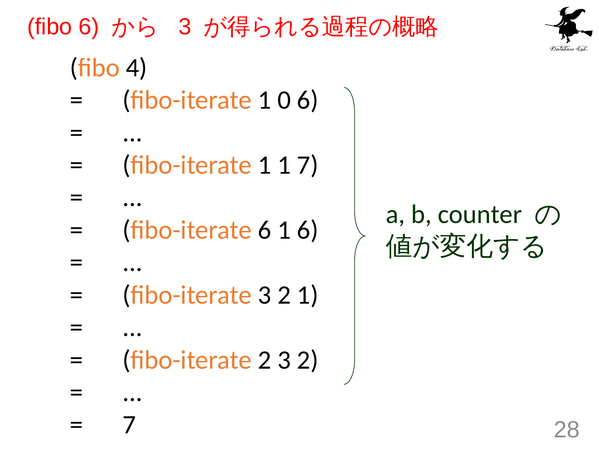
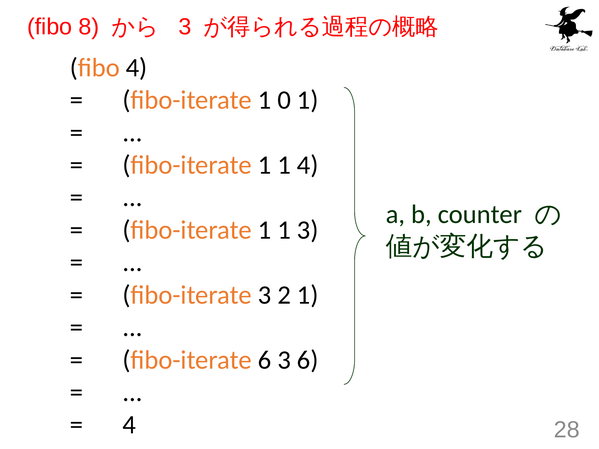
fibo 6: 6 -> 8
0 6: 6 -> 1
1 7: 7 -> 4
6 at (265, 230): 6 -> 1
1 6: 6 -> 3
fibo-iterate 2: 2 -> 6
2 at (308, 360): 2 -> 6
7 at (129, 425): 7 -> 4
